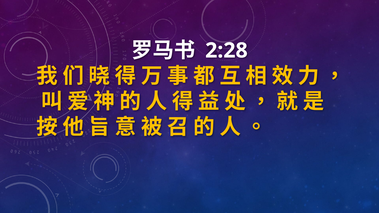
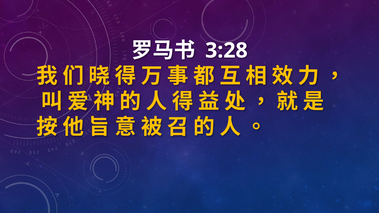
2:28: 2:28 -> 3:28
